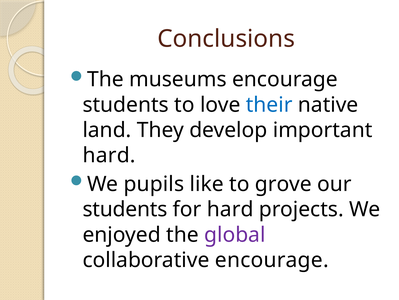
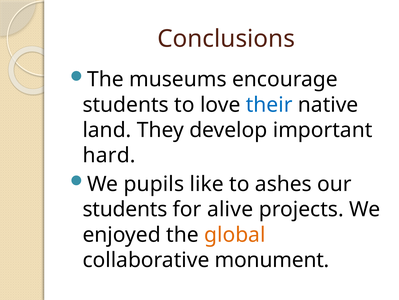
grove: grove -> ashes
for hard: hard -> alive
global colour: purple -> orange
collaborative encourage: encourage -> monument
